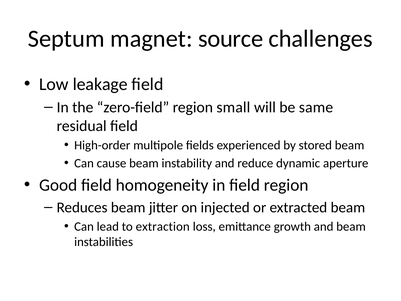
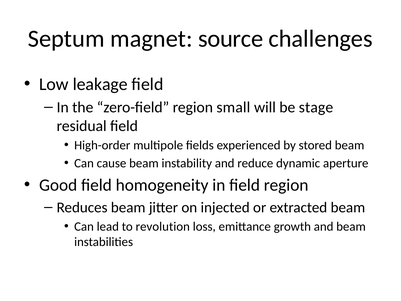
same: same -> stage
extraction: extraction -> revolution
